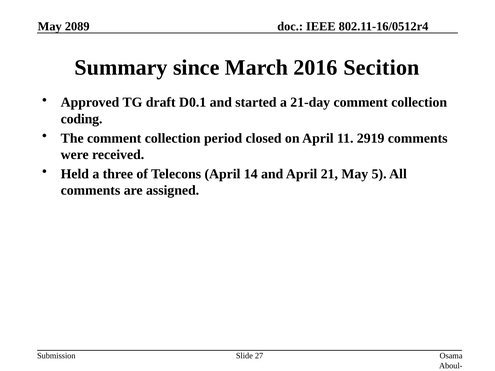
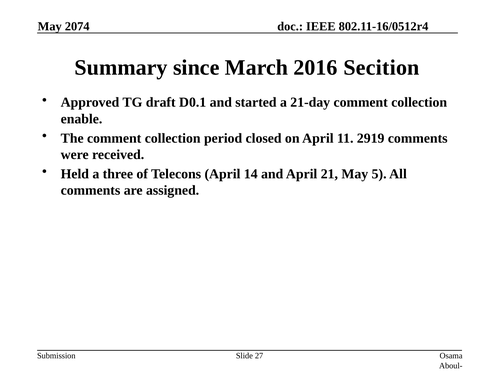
2089: 2089 -> 2074
coding: coding -> enable
